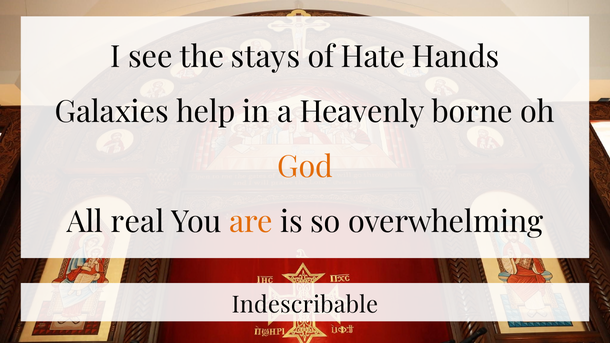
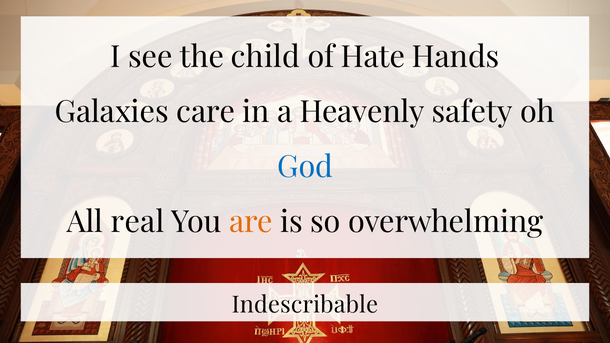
stays: stays -> child
help: help -> care
borne: borne -> safety
God colour: orange -> blue
